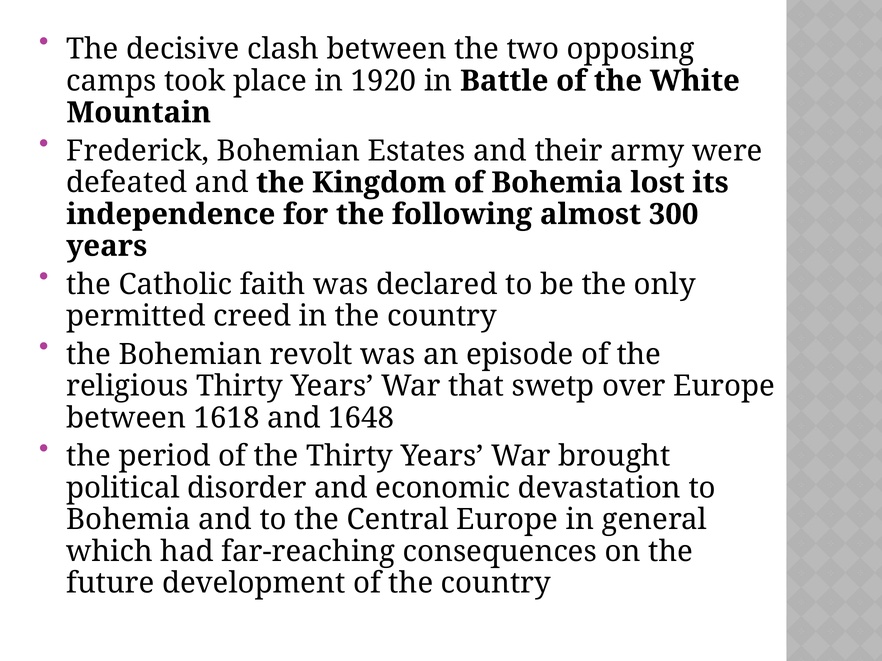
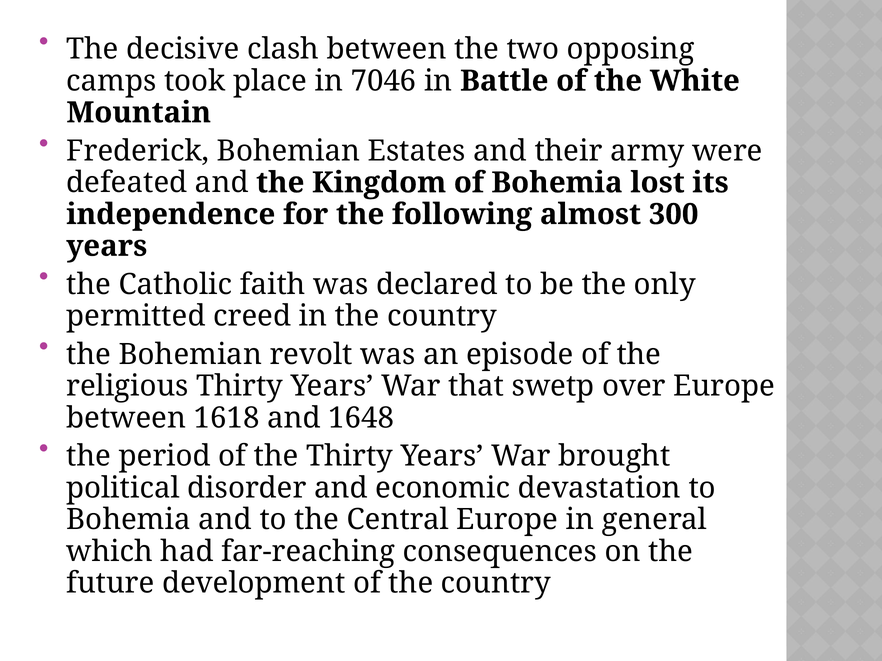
1920: 1920 -> 7046
